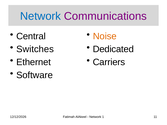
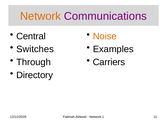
Network at (40, 16) colour: blue -> orange
Dedicated: Dedicated -> Examples
Ethernet: Ethernet -> Through
Software: Software -> Directory
